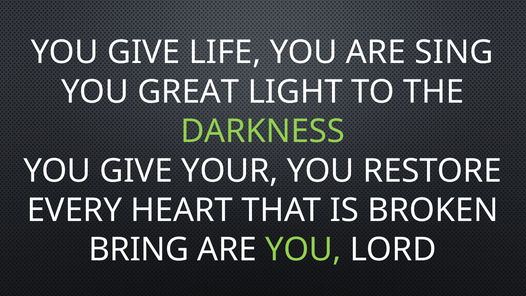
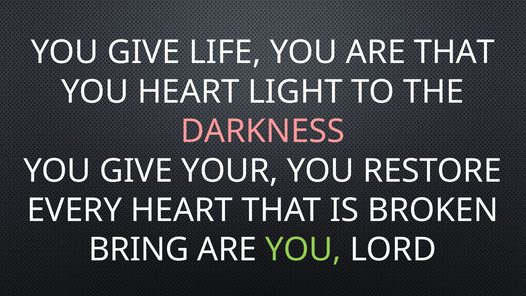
ARE SING: SING -> THAT
YOU GREAT: GREAT -> HEART
DARKNESS colour: light green -> pink
